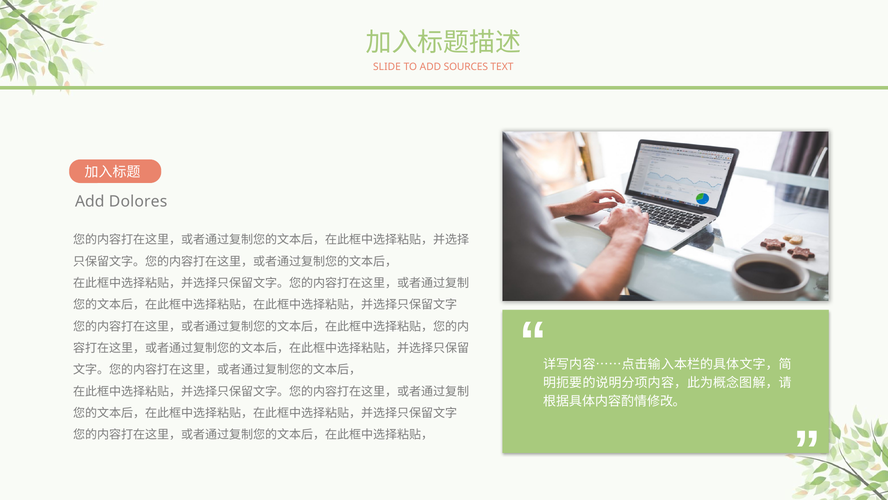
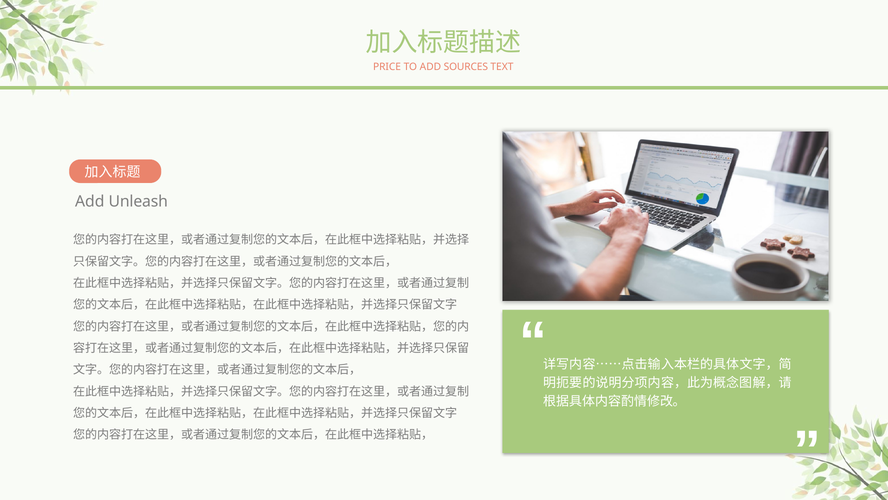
SLIDE: SLIDE -> PRICE
Dolores: Dolores -> Unleash
